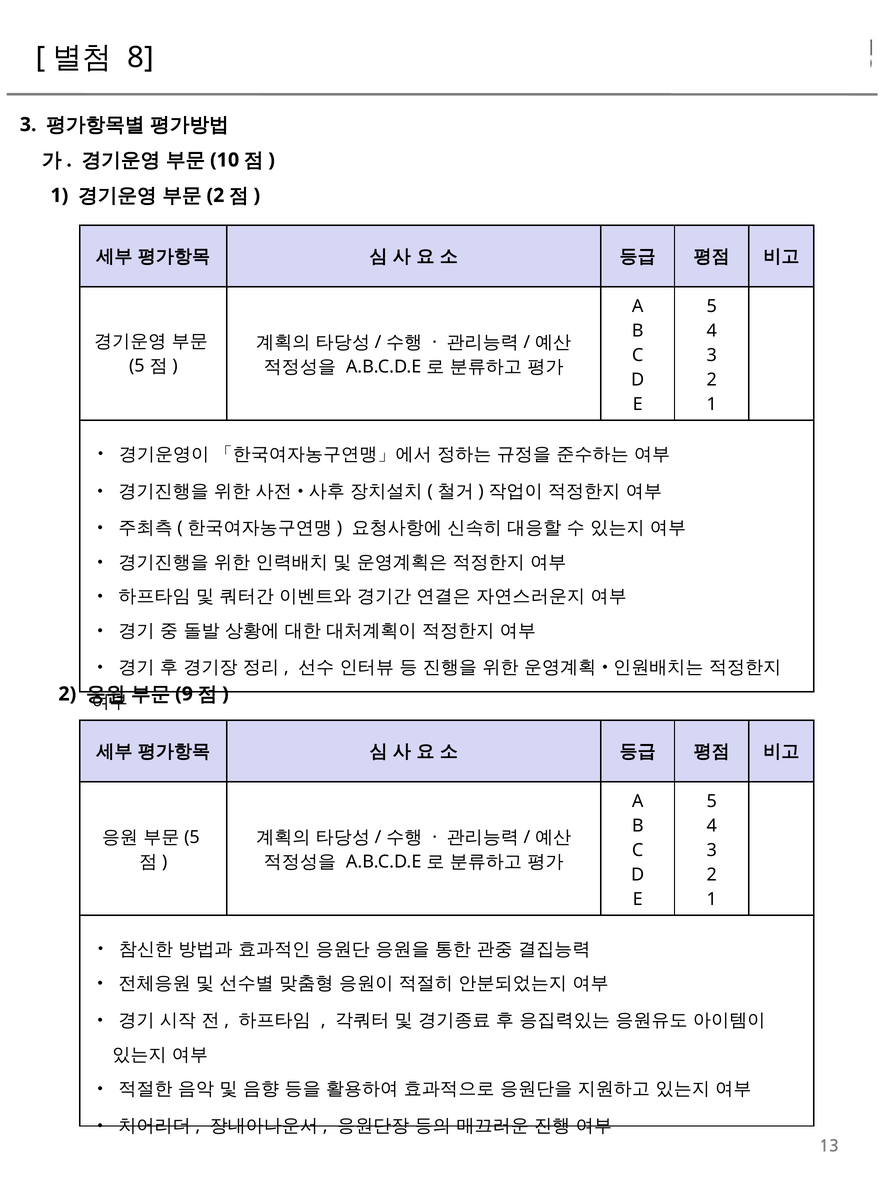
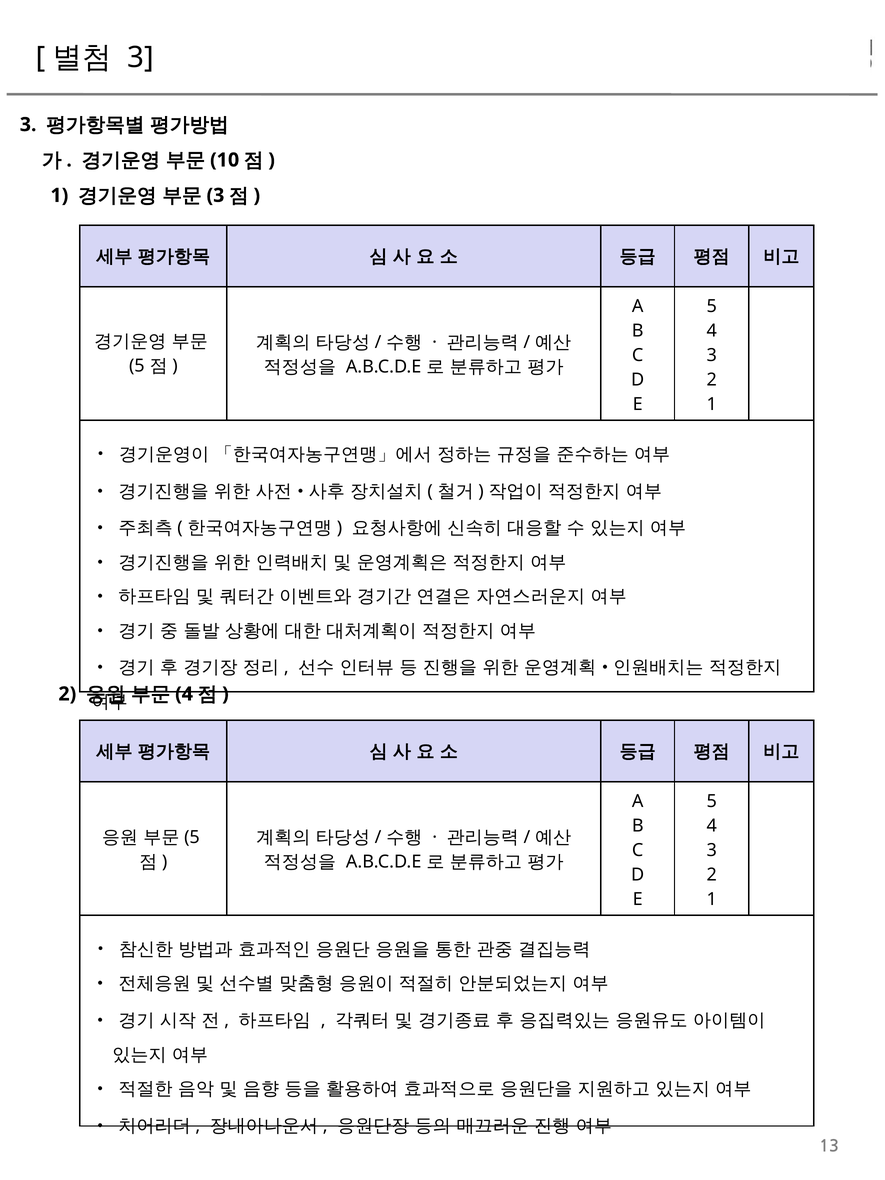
8 at (141, 58): 8 -> 3
2 at (215, 195): 2 -> 3
9 at (184, 694): 9 -> 4
